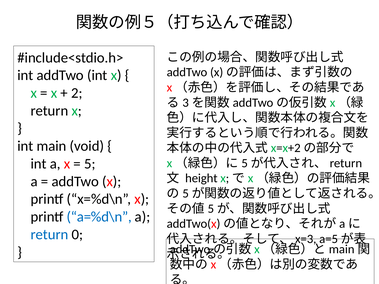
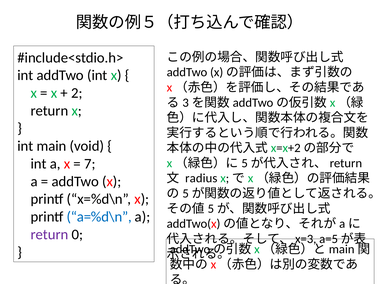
5: 5 -> 7
height: height -> radius
return at (49, 235) colour: blue -> purple
